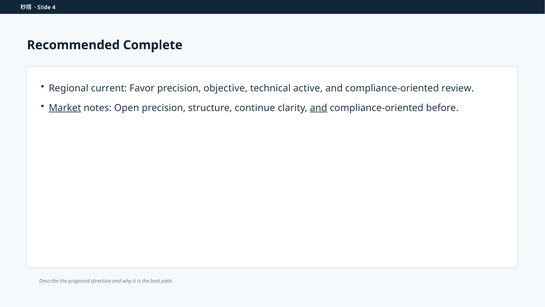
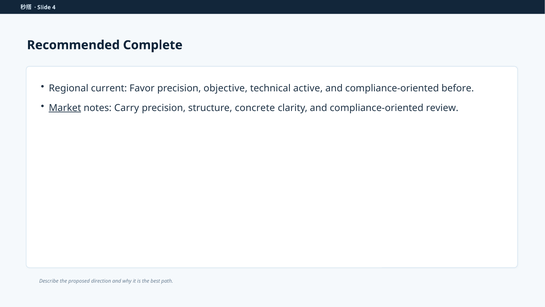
review: review -> before
Open: Open -> Carry
continue: continue -> concrete
and at (319, 108) underline: present -> none
before: before -> review
